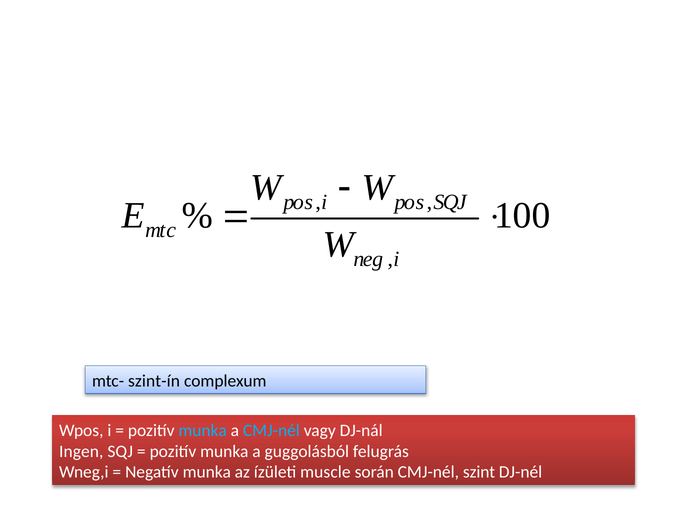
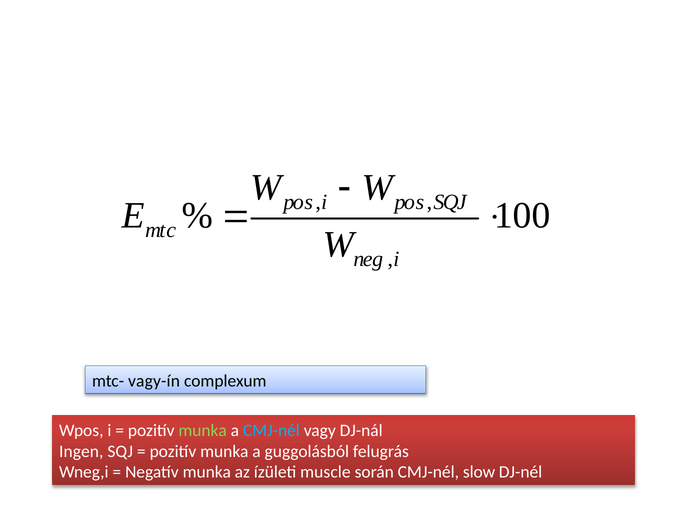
szint-ín: szint-ín -> vagy-ín
munka at (203, 431) colour: light blue -> light green
szint: szint -> slow
